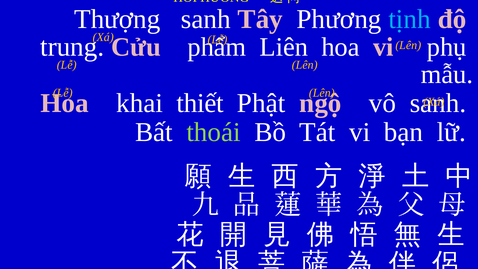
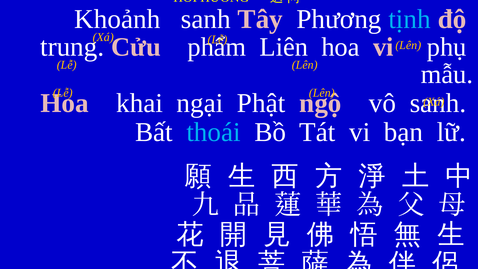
Thượng: Thượng -> Khoảnh
thiết: thiết -> ngại
thoái colour: light green -> light blue
